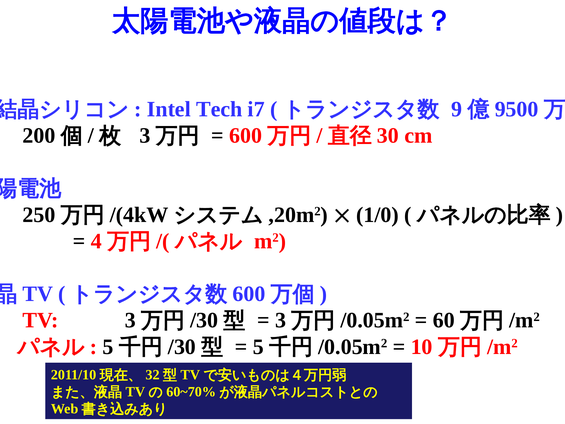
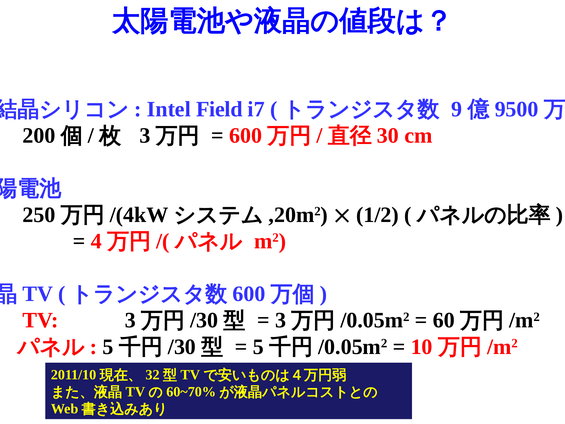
Tech: Tech -> Field
1/0: 1/0 -> 1/2
